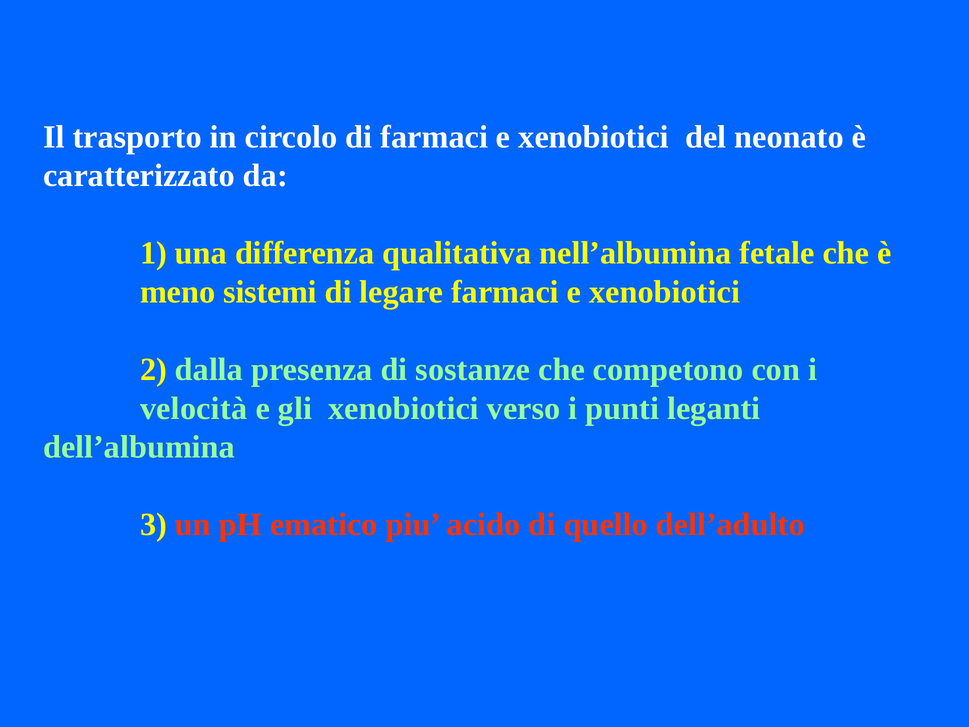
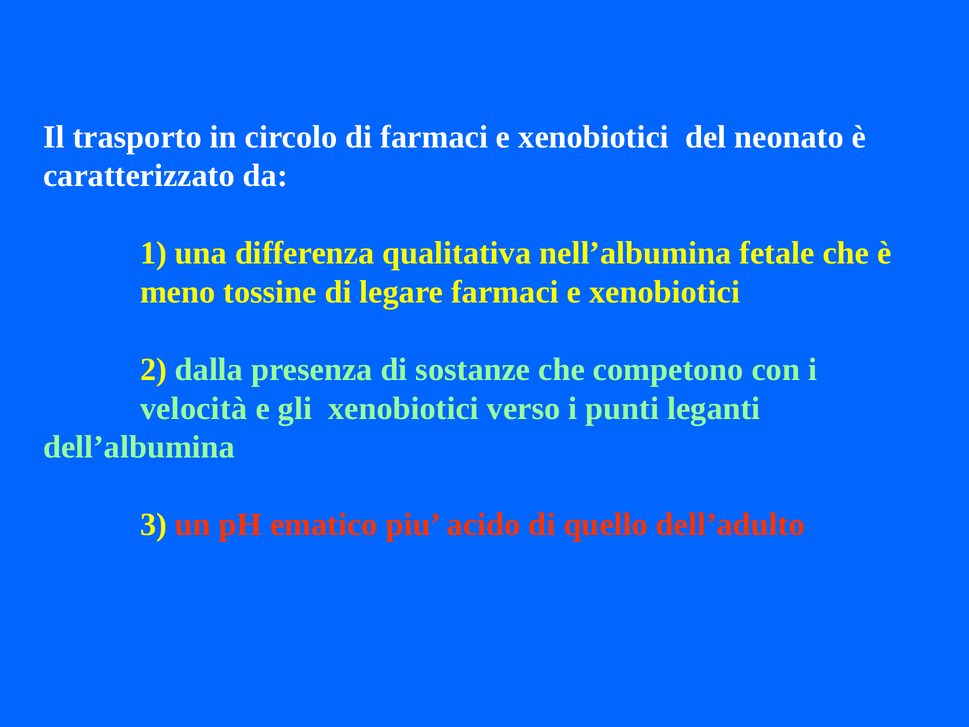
sistemi: sistemi -> tossine
